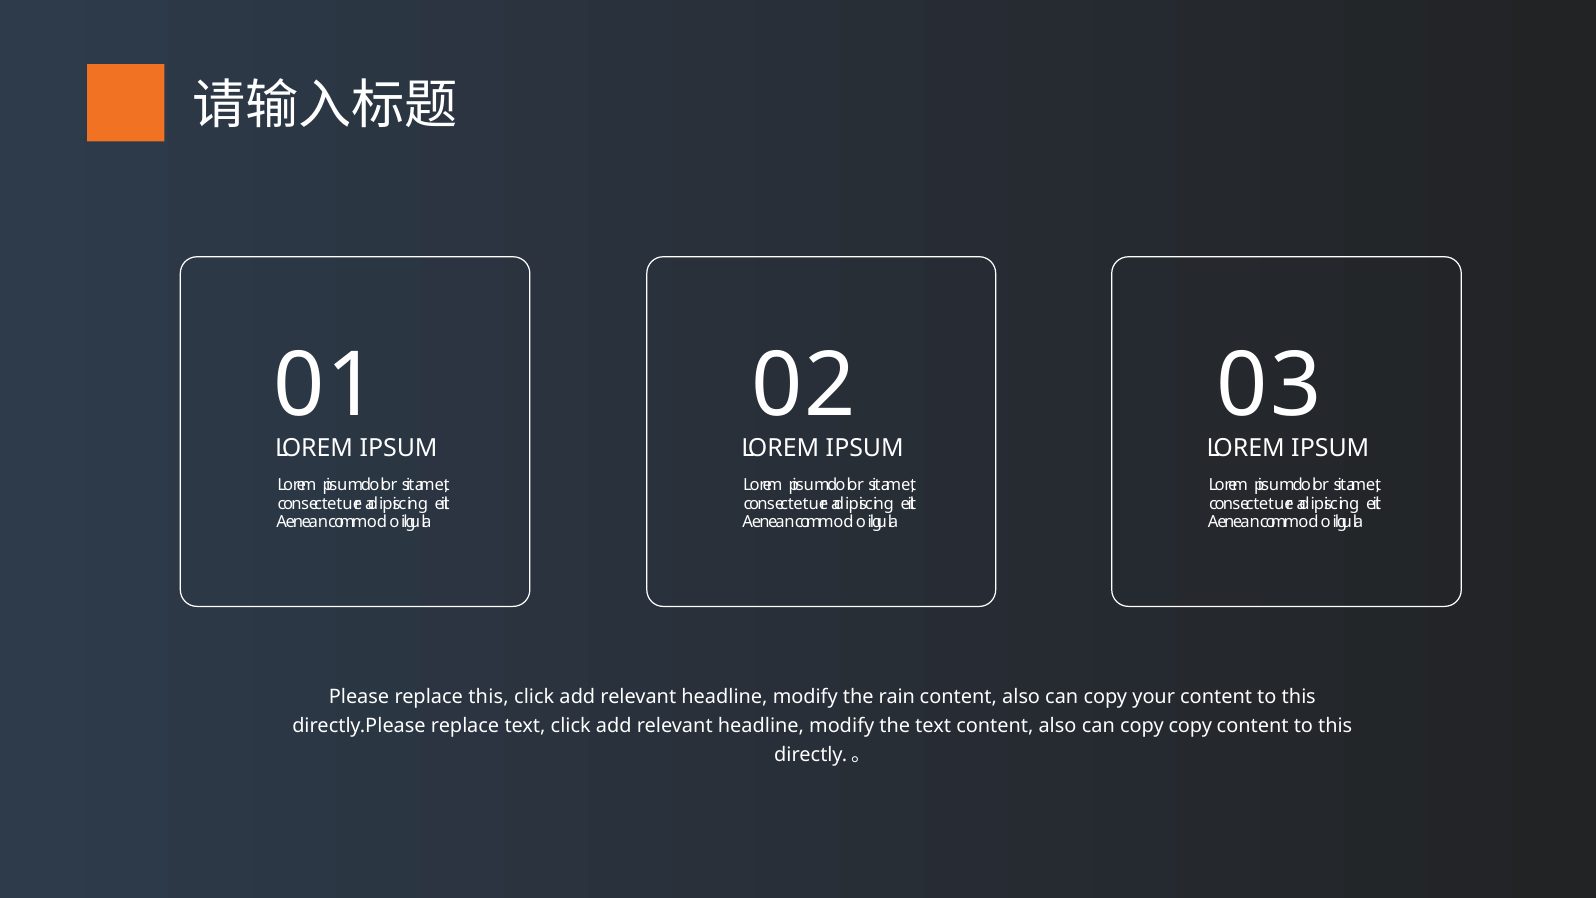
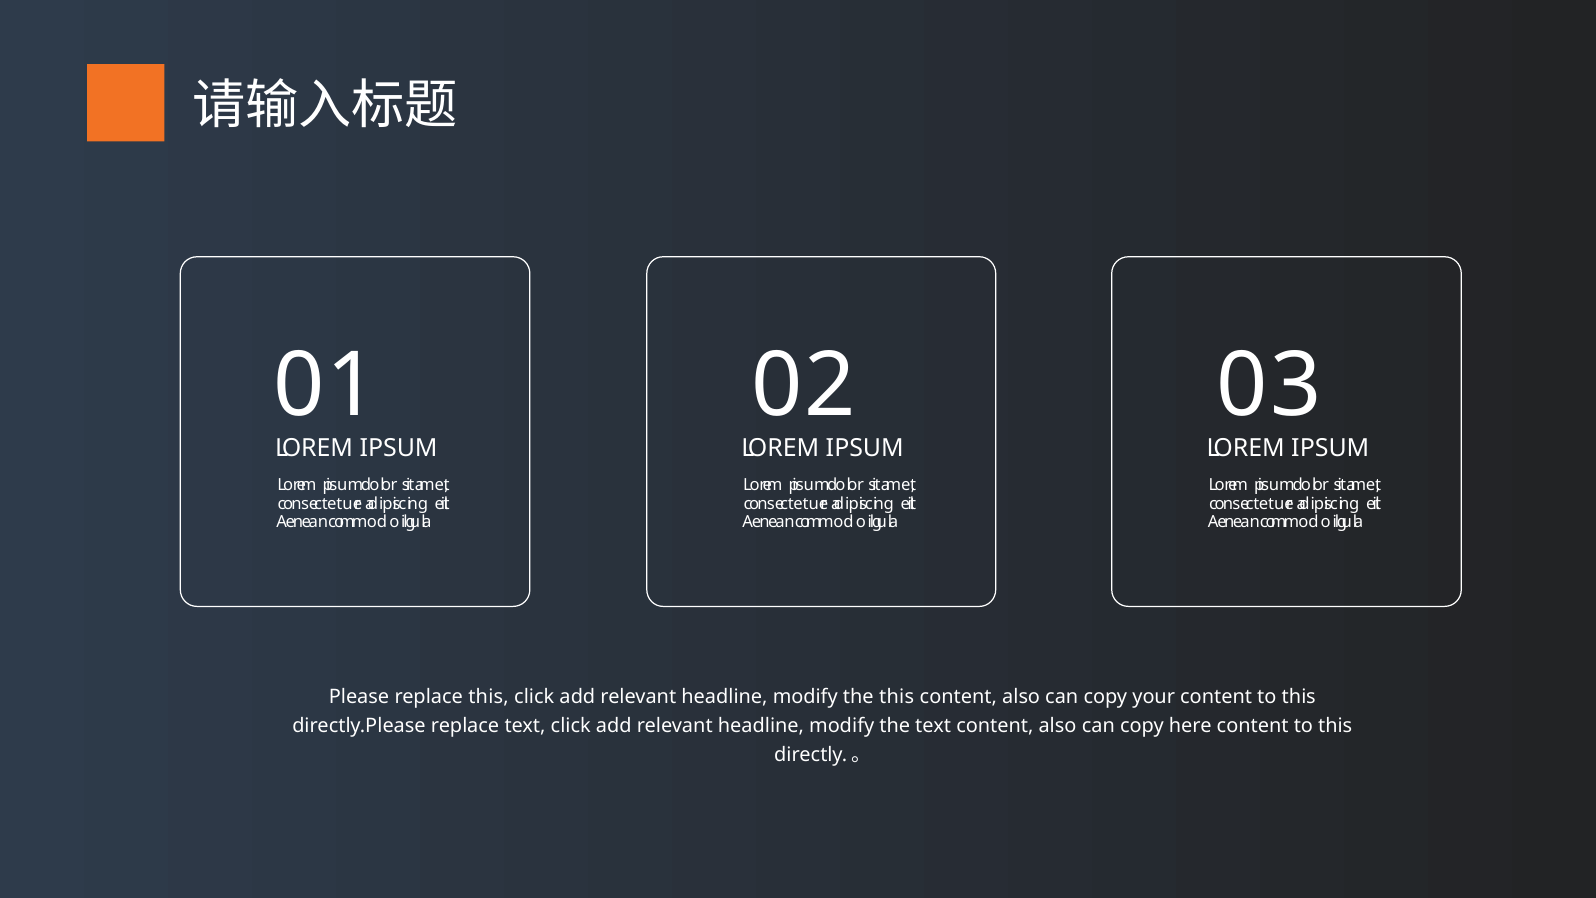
the rain: rain -> this
copy copy: copy -> here
